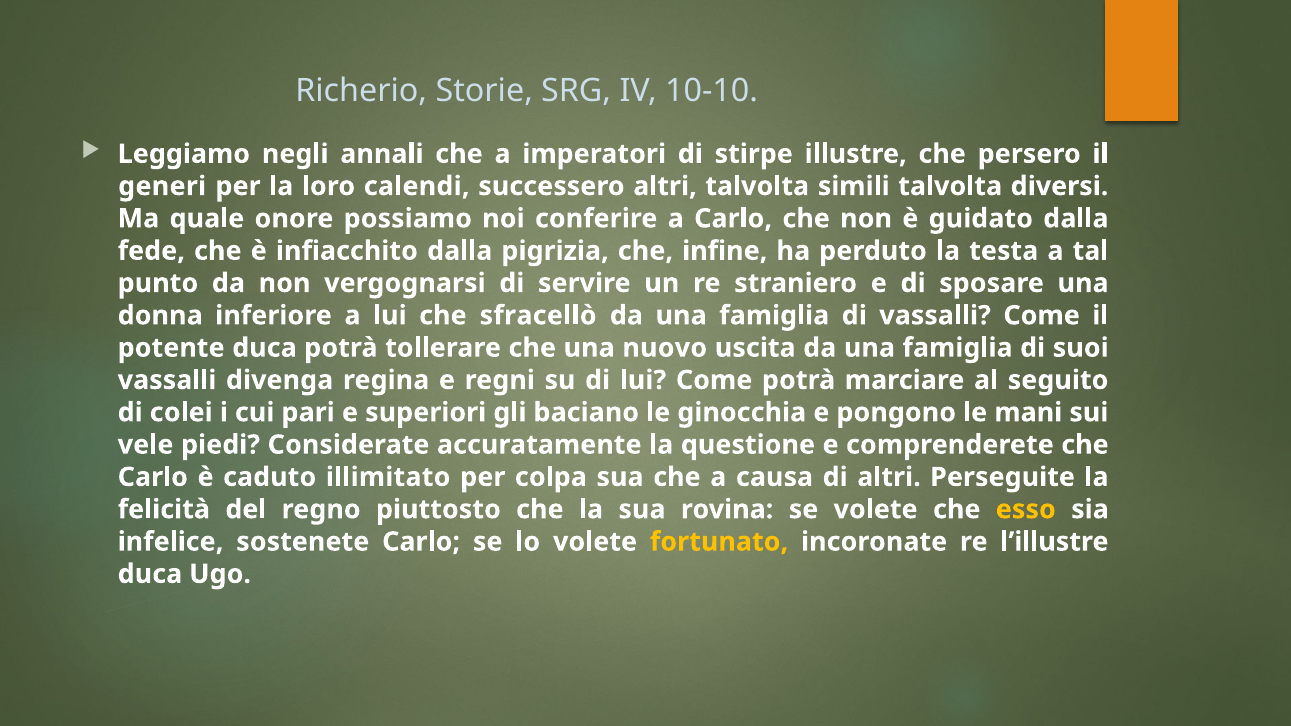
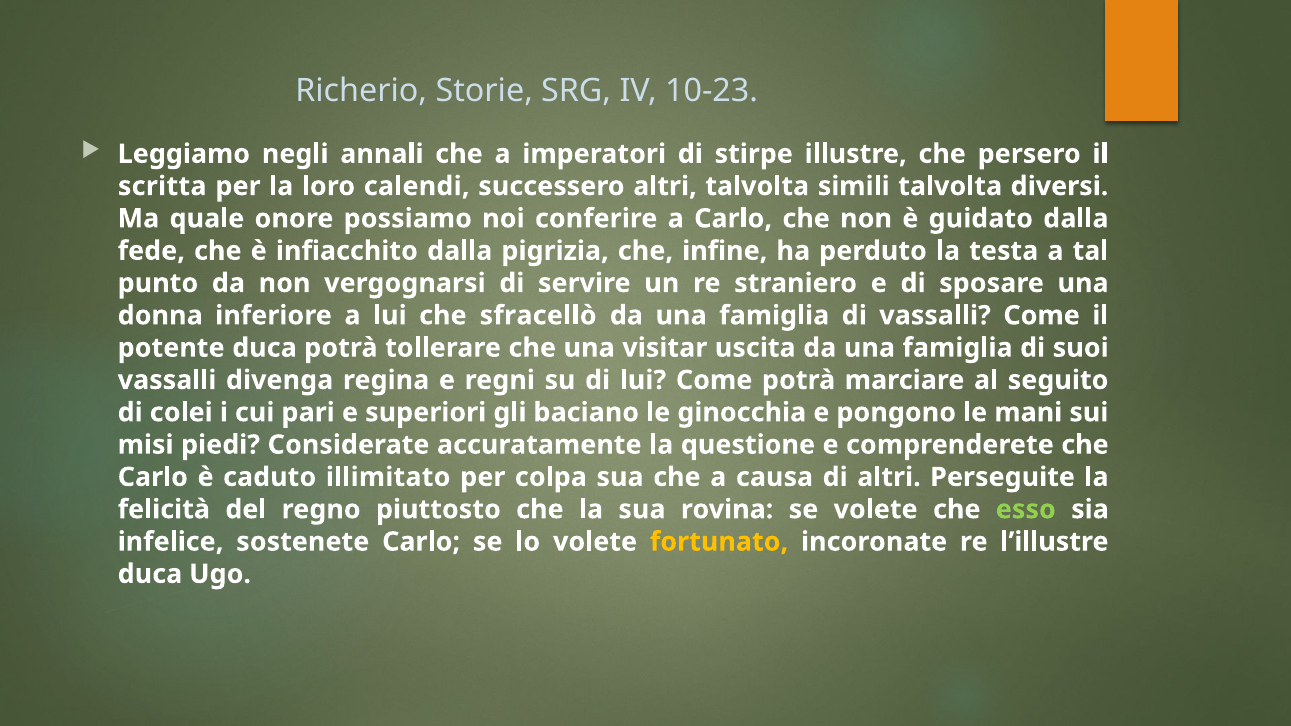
10-10: 10-10 -> 10-23
generi: generi -> scritta
nuovo: nuovo -> visitar
vele: vele -> misi
esso colour: yellow -> light green
